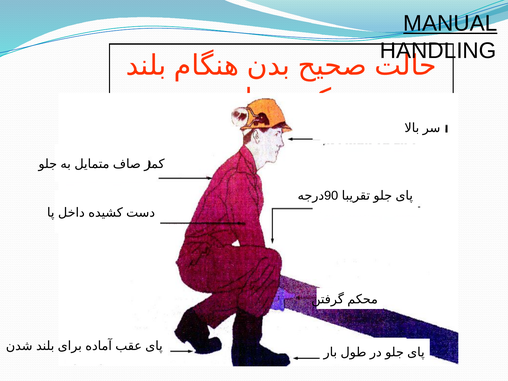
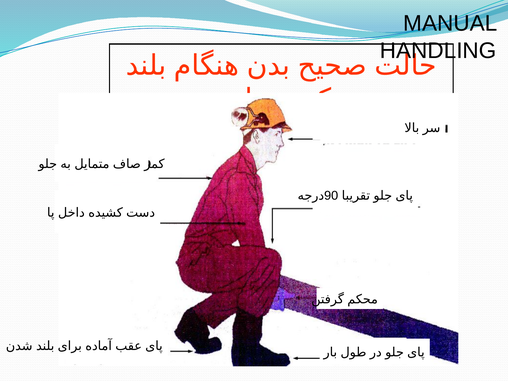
MANUAL underline: present -> none
